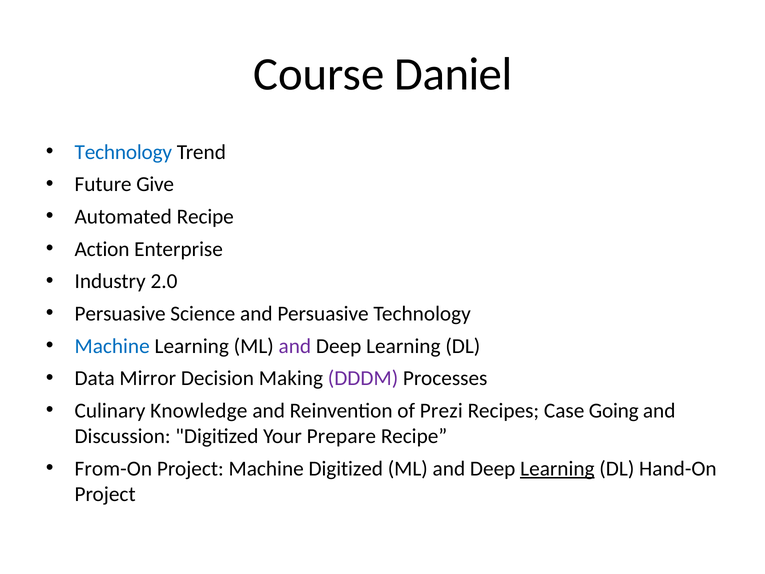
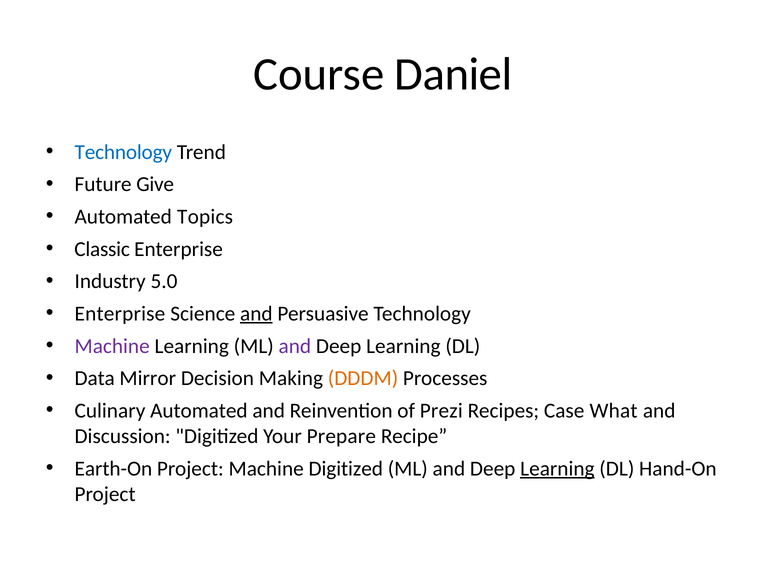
Automated Recipe: Recipe -> Topics
Action: Action -> Classic
2.0: 2.0 -> 5.0
Persuasive at (120, 314): Persuasive -> Enterprise
and at (256, 314) underline: none -> present
Machine at (112, 346) colour: blue -> purple
DDDM colour: purple -> orange
Culinary Knowledge: Knowledge -> Automated
Going: Going -> What
From-On: From-On -> Earth-On
